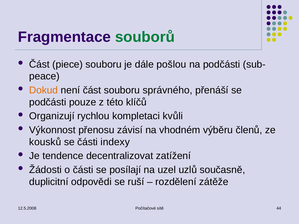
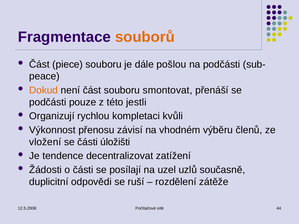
souborů colour: green -> orange
správného: správného -> smontovat
klíčů: klíčů -> jestli
kousků: kousků -> vložení
indexy: indexy -> úložišti
